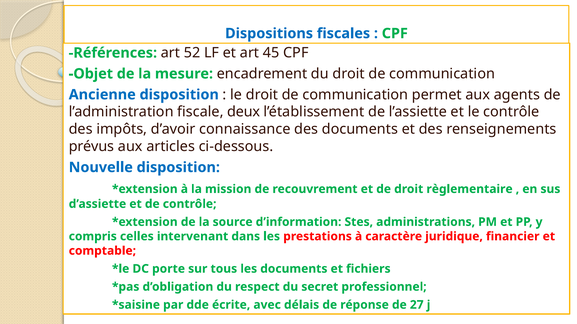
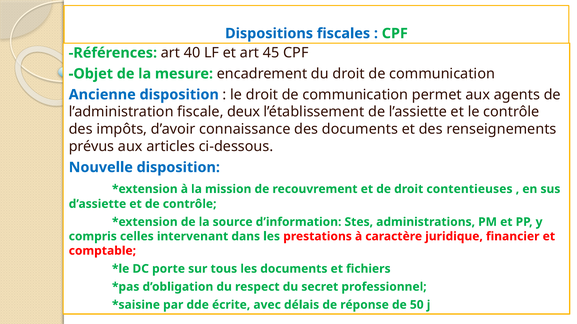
52: 52 -> 40
règlementaire: règlementaire -> contentieuses
27: 27 -> 50
